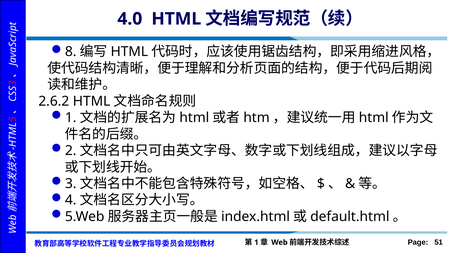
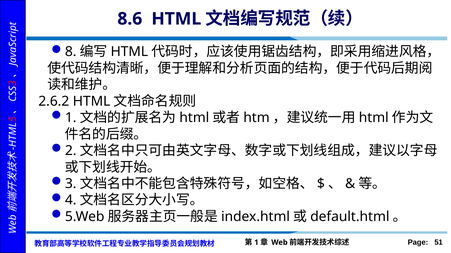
4.0: 4.0 -> 8.6
